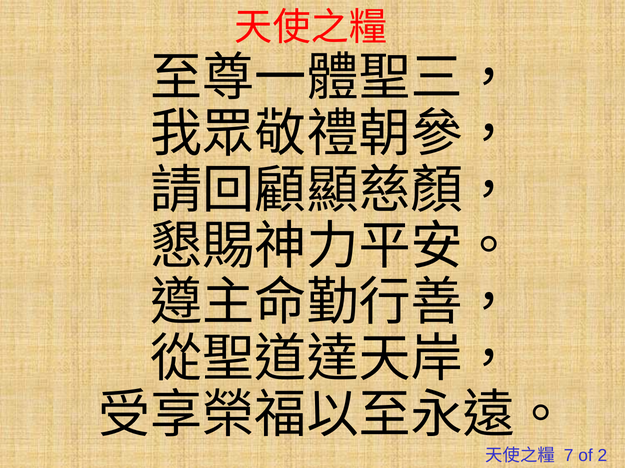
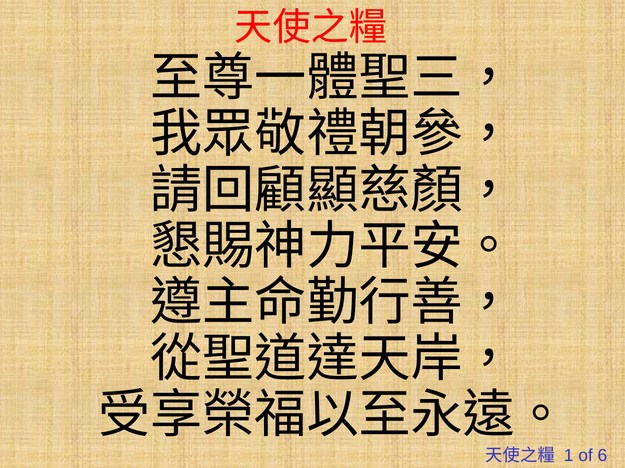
7: 7 -> 1
2: 2 -> 6
